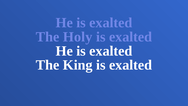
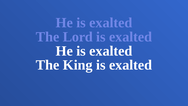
Holy: Holy -> Lord
